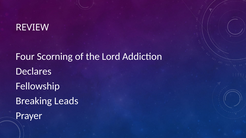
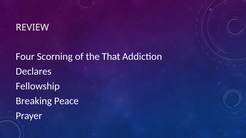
Lord: Lord -> That
Leads: Leads -> Peace
